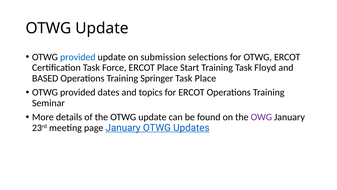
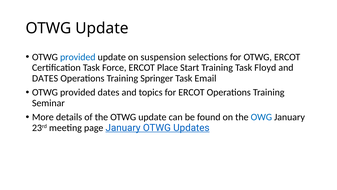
submission: submission -> suspension
BASED at (45, 78): BASED -> DATES
Task Place: Place -> Email
OWG colour: purple -> blue
